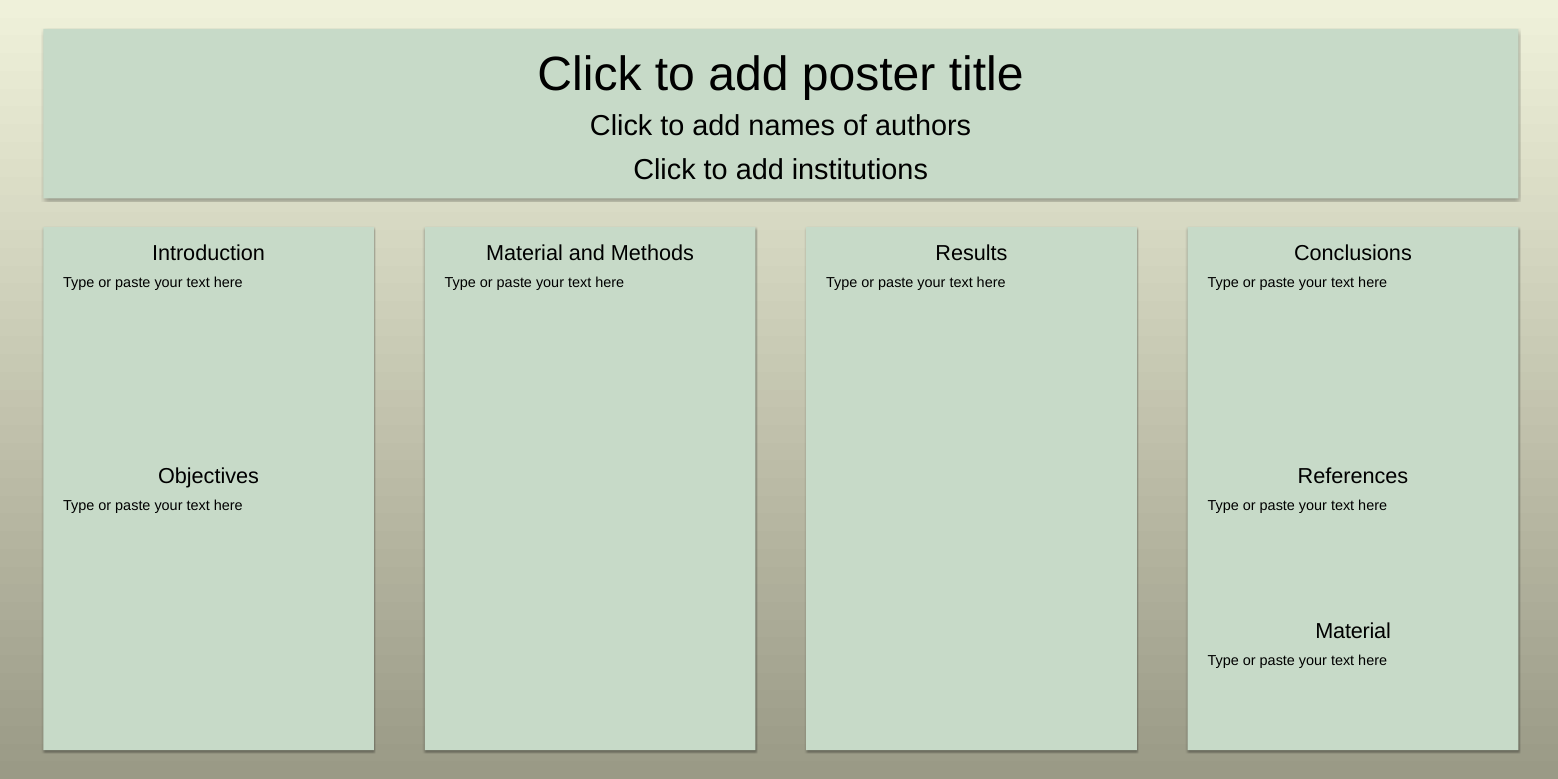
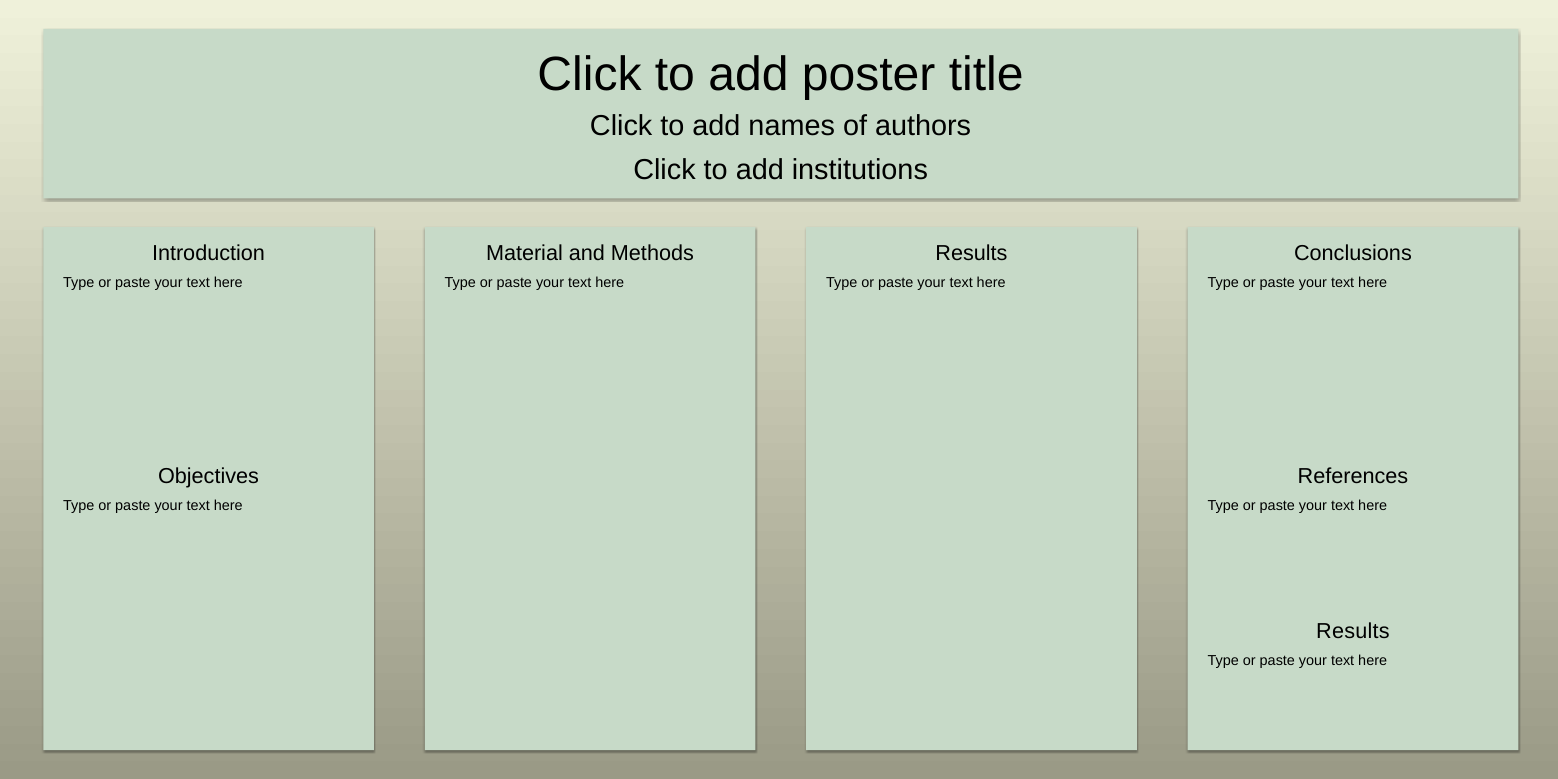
Material at (1353, 632): Material -> Results
